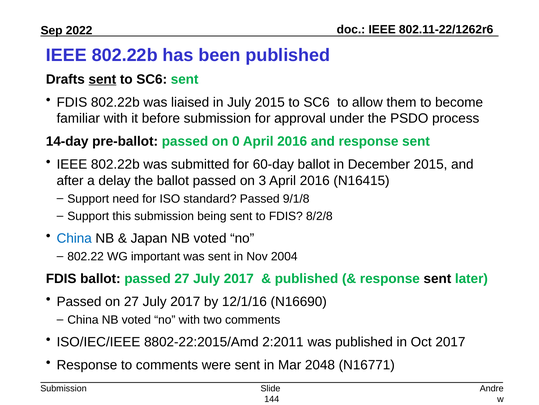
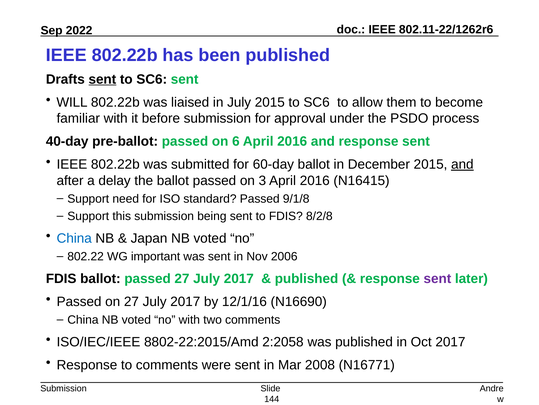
FDIS at (72, 102): FDIS -> WILL
14-day: 14-day -> 40-day
0: 0 -> 6
and at (462, 164) underline: none -> present
2004: 2004 -> 2006
sent at (437, 278) colour: black -> purple
2:2011: 2:2011 -> 2:2058
2048: 2048 -> 2008
